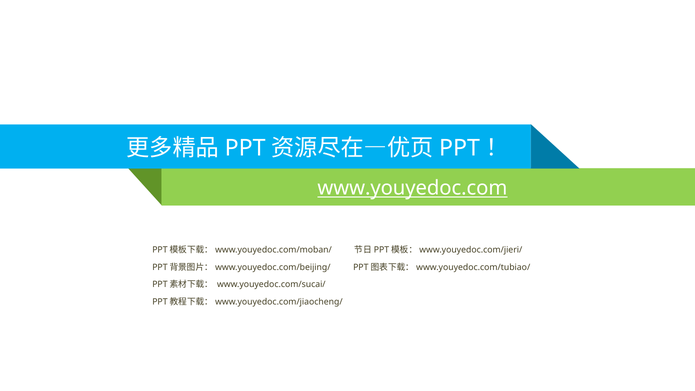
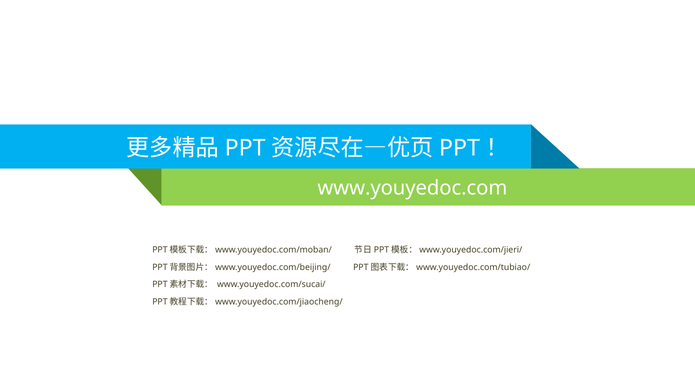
www.youyedoc.com underline: present -> none
